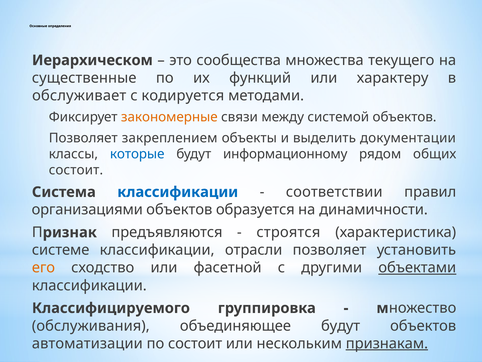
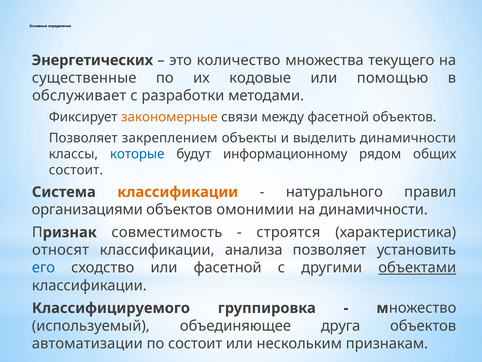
Иерархическом: Иерархическом -> Энергетических
сообщества: сообщества -> количество
функций: функций -> кодовые
характеру: характеру -> помощью
кодируется: кодируется -> разработки
между системой: системой -> фасетной
выделить документации: документации -> динамичности
классификации at (178, 192) colour: blue -> orange
соответствии: соответствии -> натурального
образуется: образуется -> омонимии
предъявляются: предъявляются -> совместимость
системе: системе -> относят
отрасли: отрасли -> анализа
его colour: orange -> blue
обслуживания: обслуживания -> используемый
объединяющее будут: будут -> друга
признакам underline: present -> none
